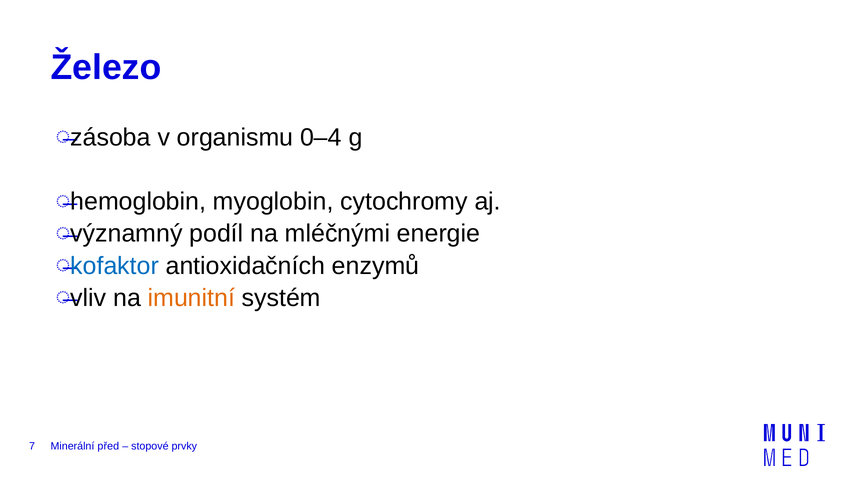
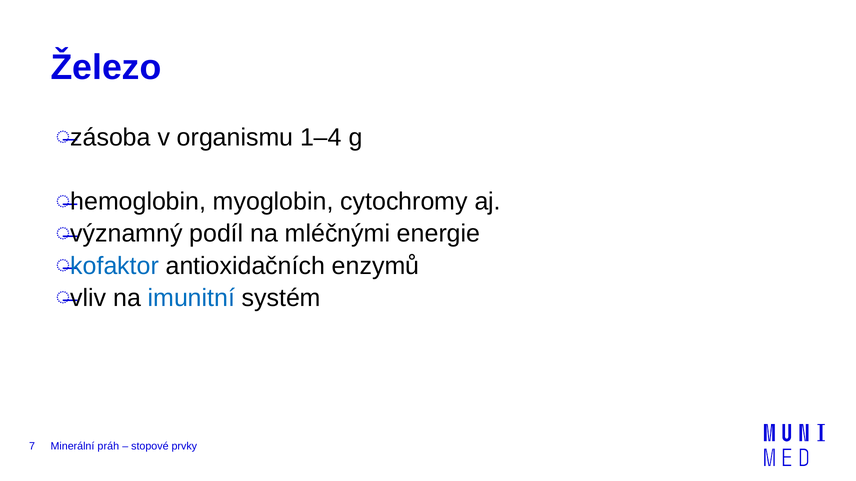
0–4: 0–4 -> 1–4
imunitní colour: orange -> blue
před: před -> práh
